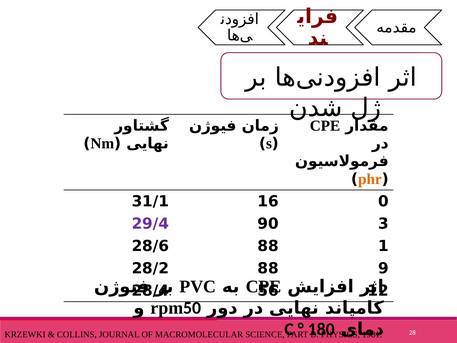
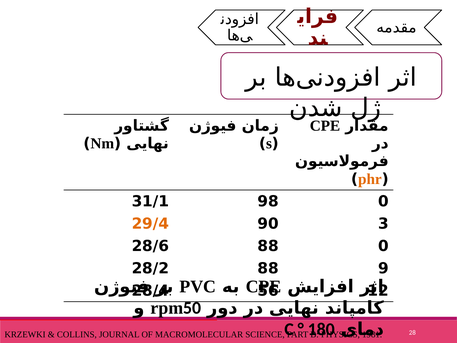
16: 16 -> 98
29/4 colour: purple -> orange
88 1: 1 -> 0
